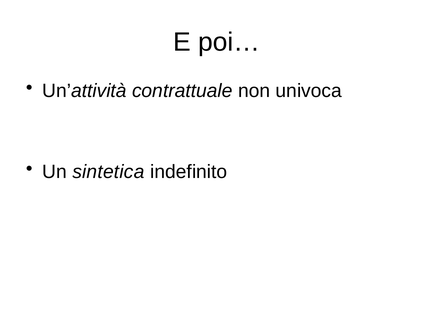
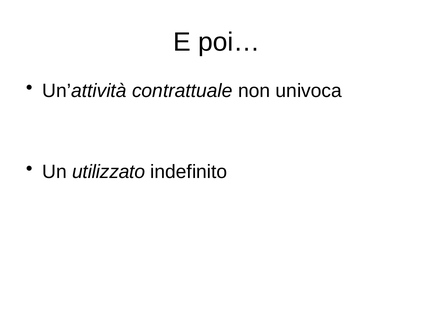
sintetica: sintetica -> utilizzato
